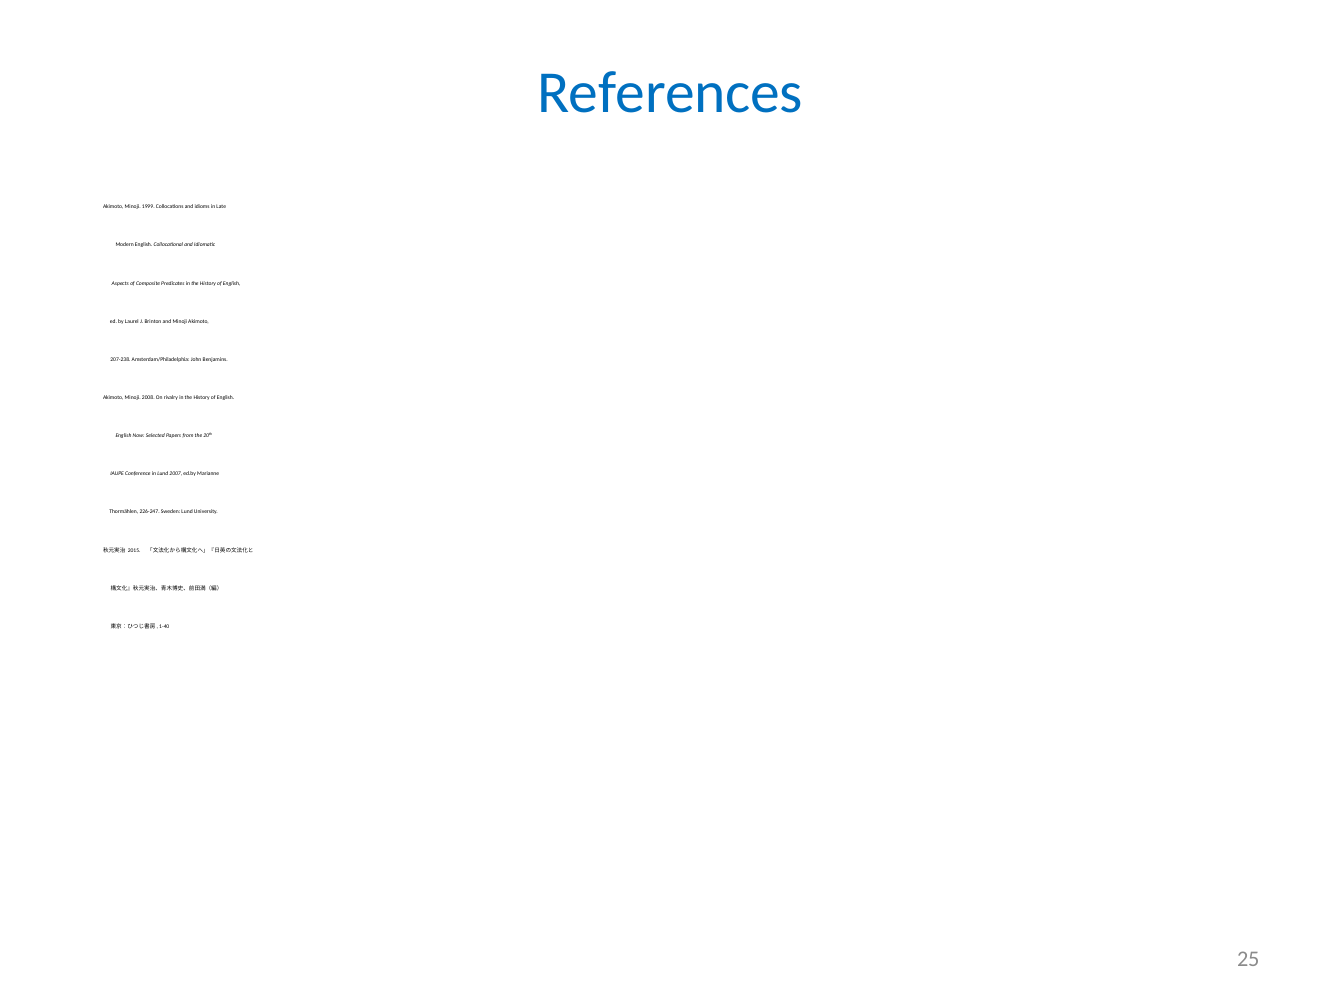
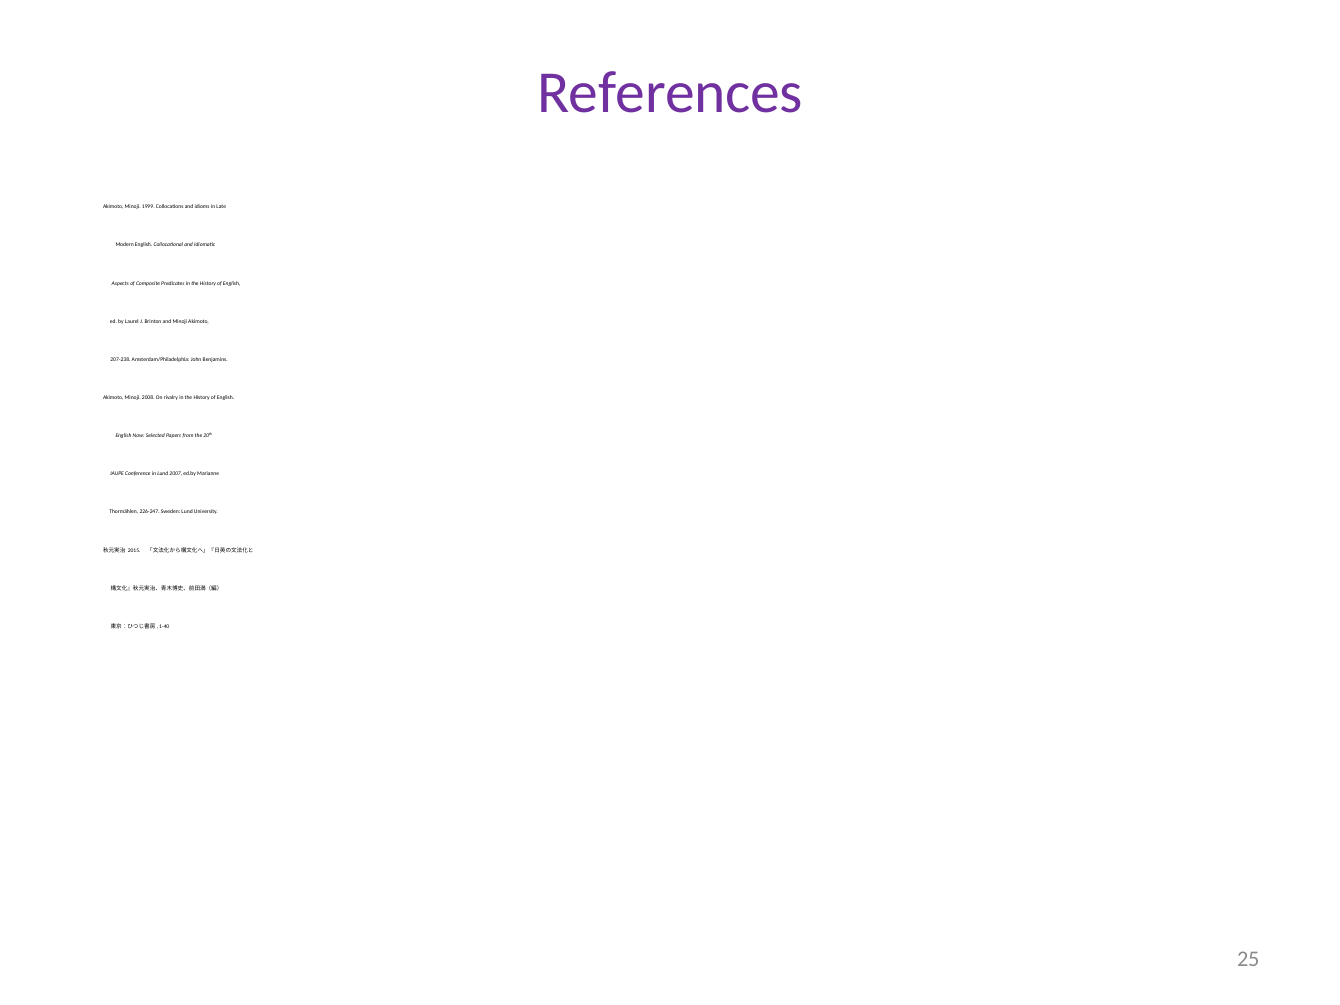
References colour: blue -> purple
